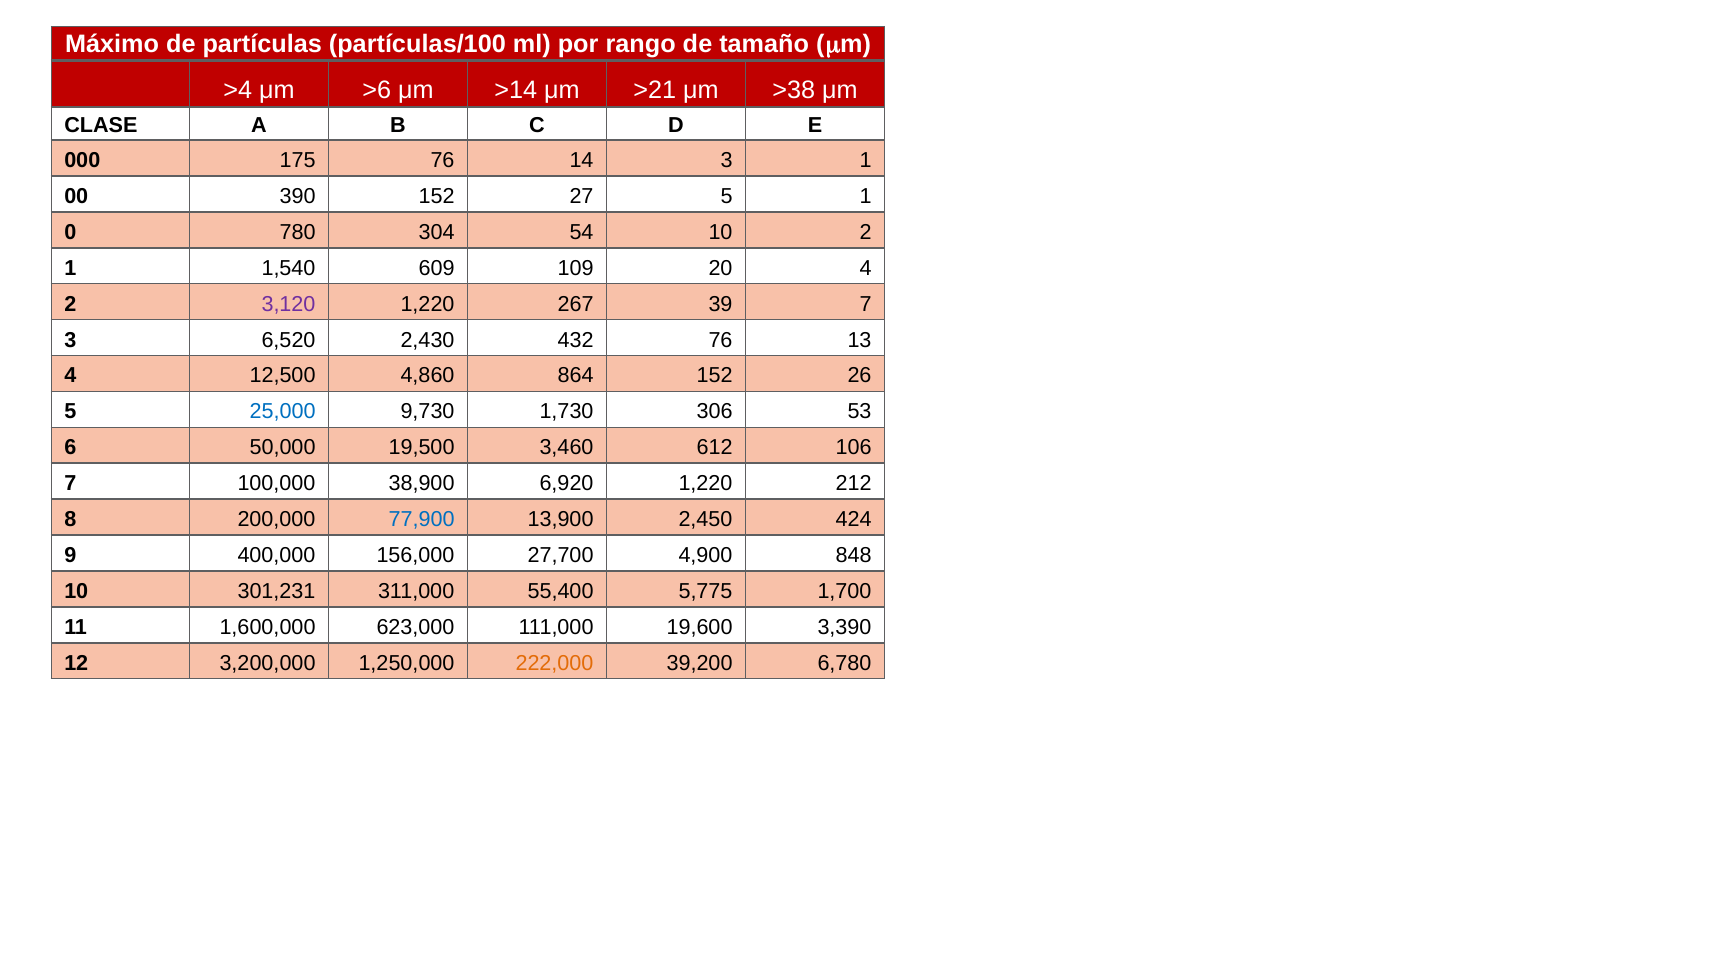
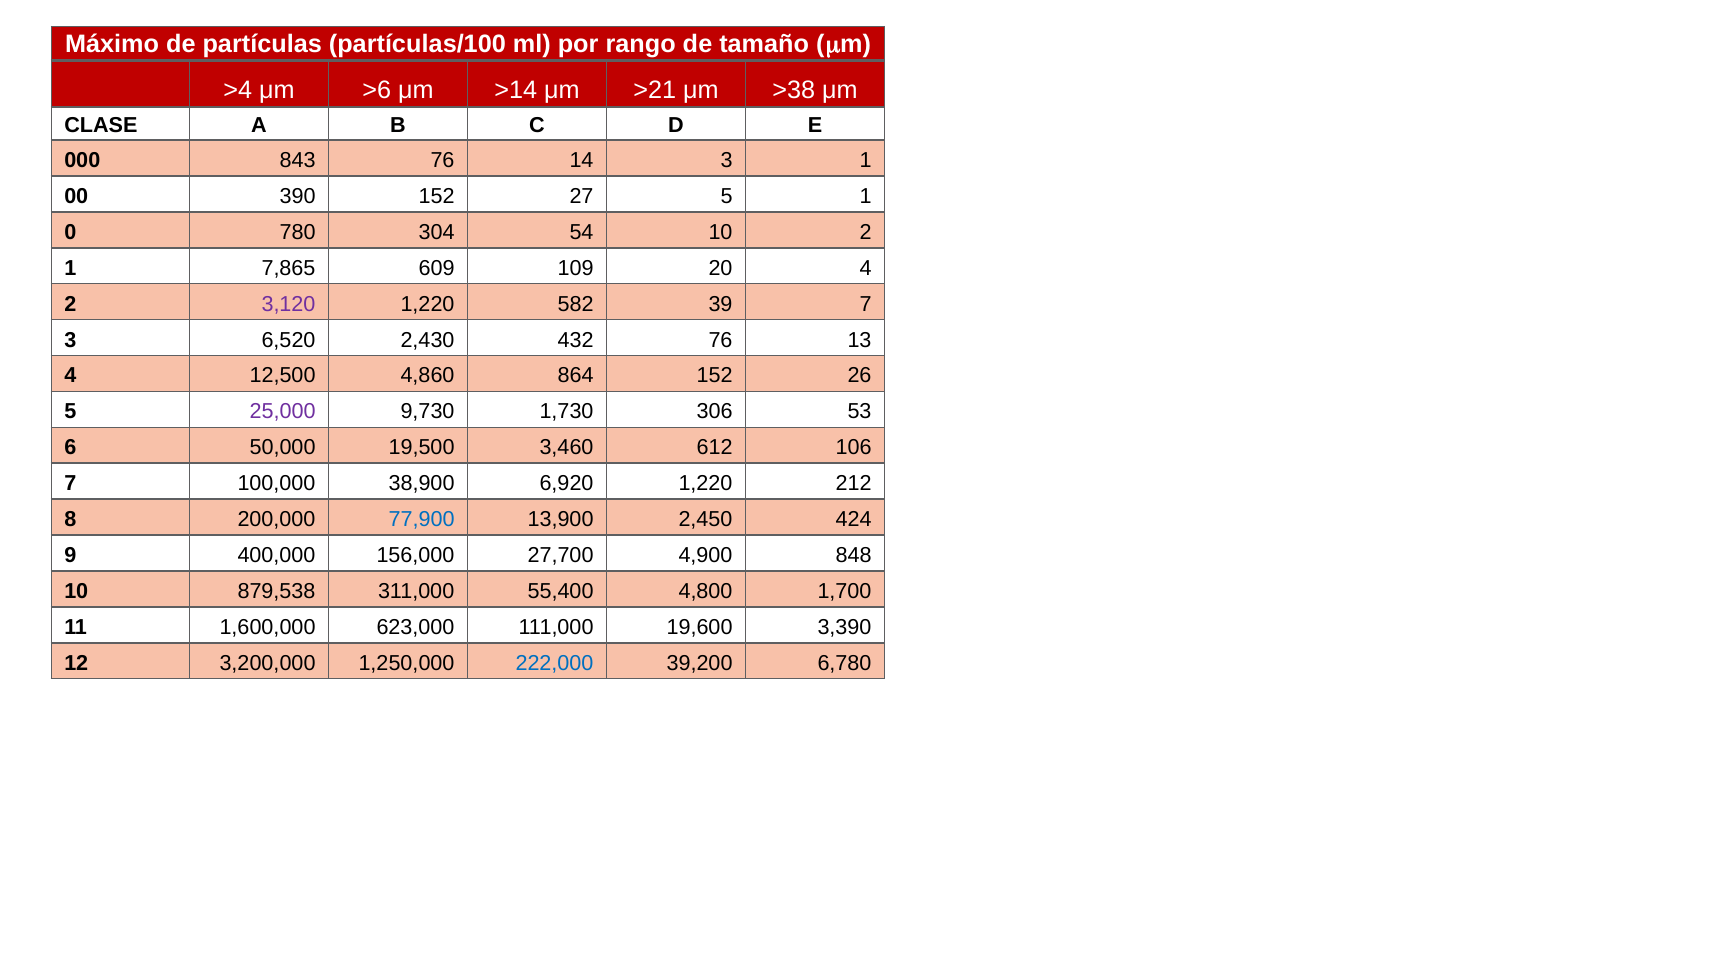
175: 175 -> 843
1,540: 1,540 -> 7,865
267: 267 -> 582
25,000 colour: blue -> purple
301,231: 301,231 -> 879,538
5,775: 5,775 -> 4,800
222,000 colour: orange -> blue
